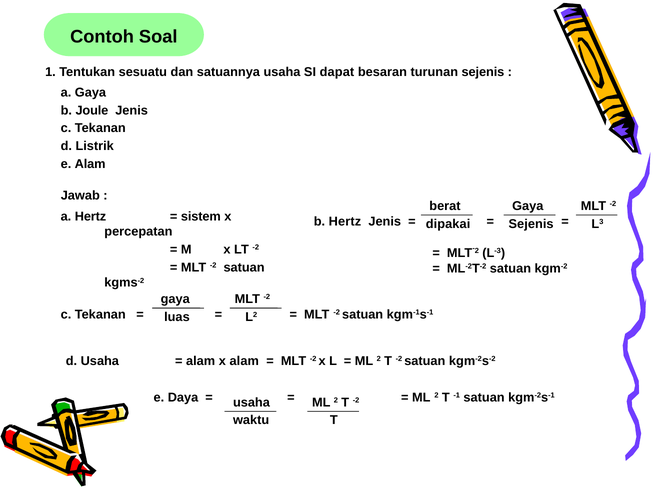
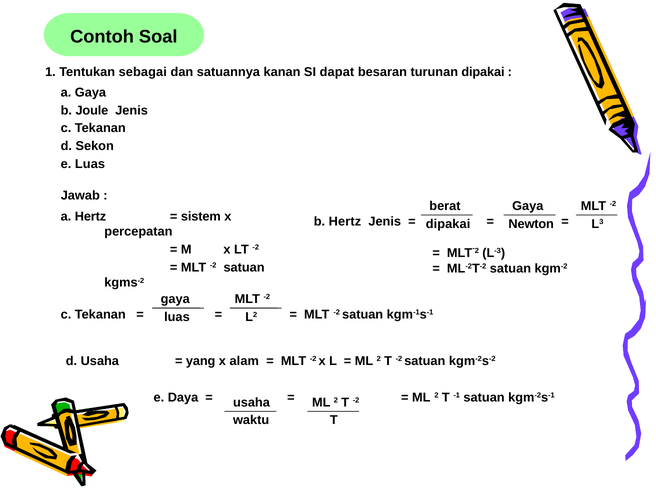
sesuatu: sesuatu -> sebagai
satuannya usaha: usaha -> kanan
turunan sejenis: sejenis -> dipakai
Listrik: Listrik -> Sekon
e Alam: Alam -> Luas
Sejenis at (531, 224): Sejenis -> Newton
alam at (201, 361): alam -> yang
